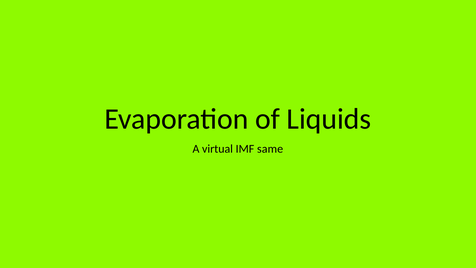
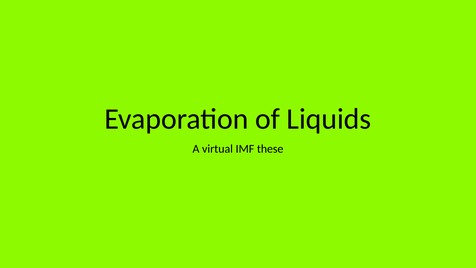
same: same -> these
